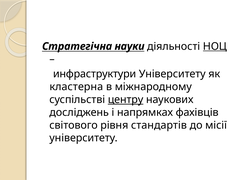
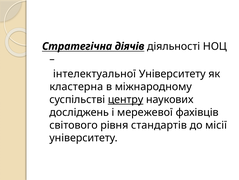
науки: науки -> діячів
НОЦ underline: present -> none
инфраструктури: инфраструктури -> інтелектуальної
напрямках: напрямках -> мережевої
